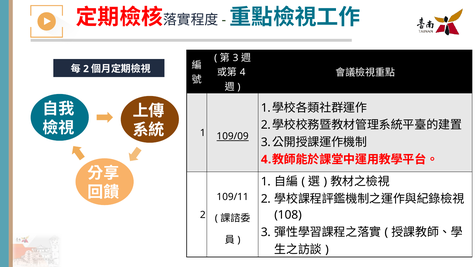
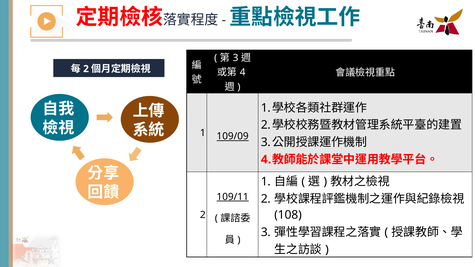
109/11 underline: none -> present
